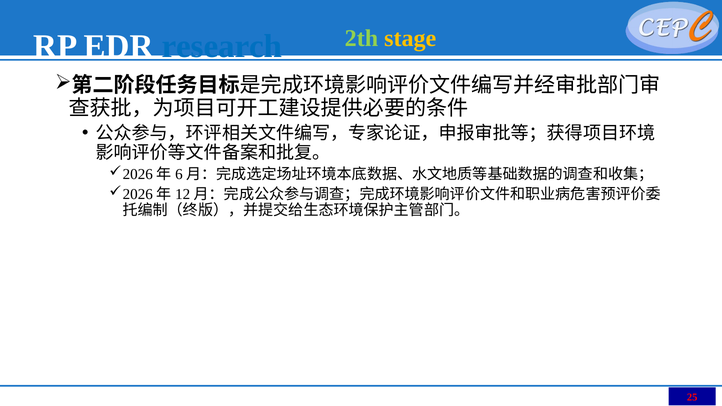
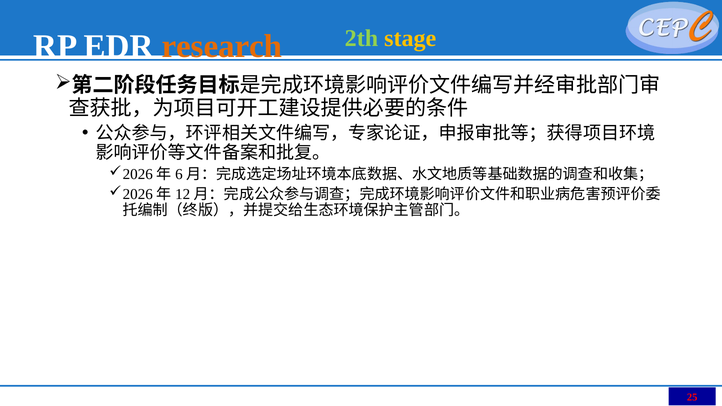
research colour: blue -> orange
